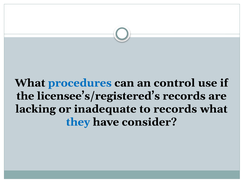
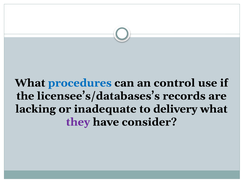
licensee’s/registered’s: licensee’s/registered’s -> licensee’s/databases’s
to records: records -> delivery
they colour: blue -> purple
